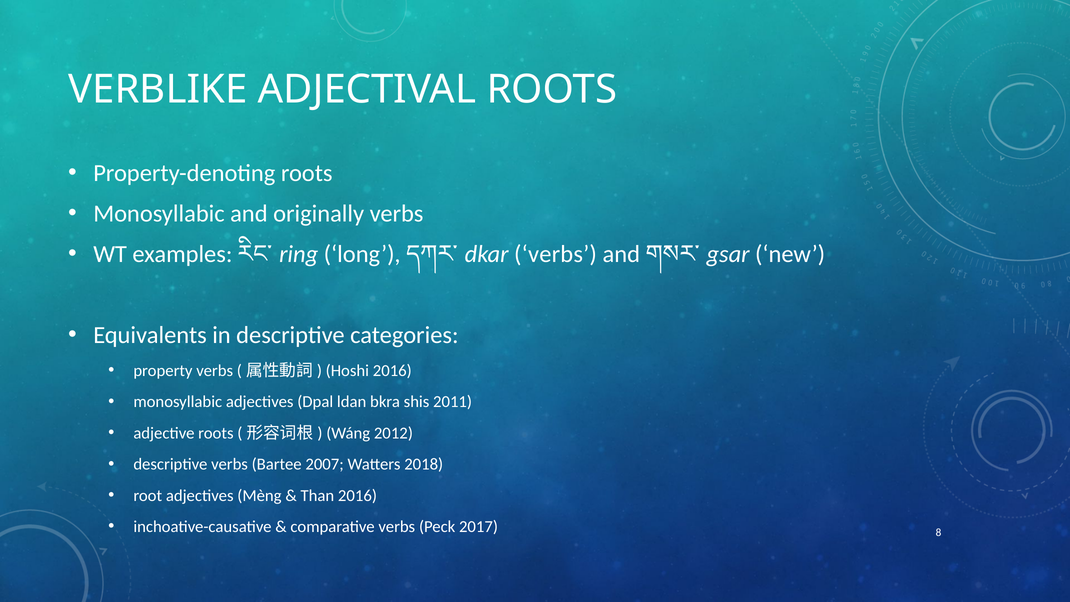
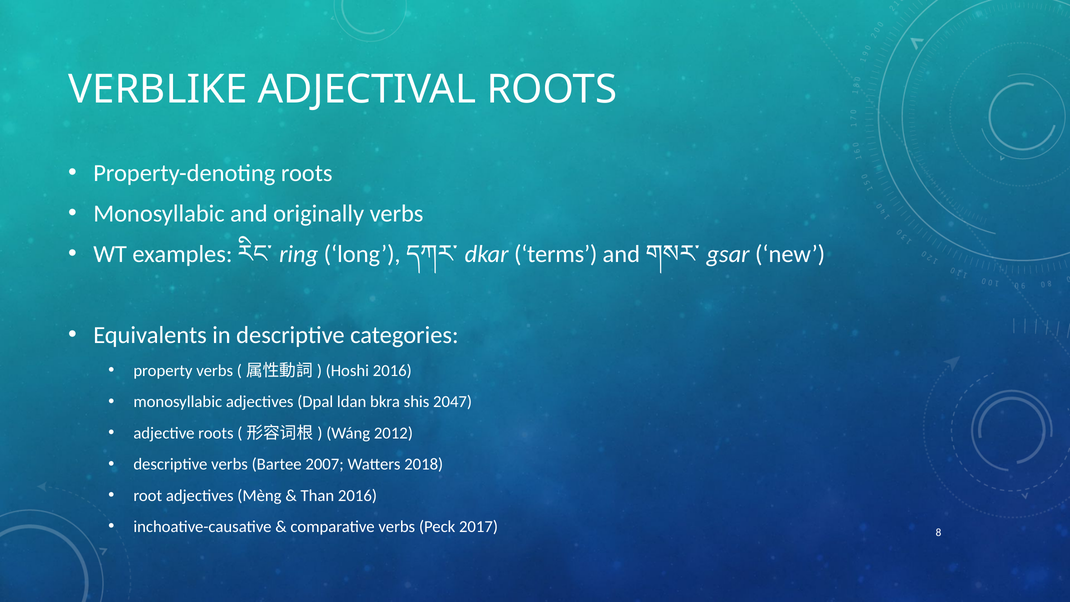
dkar verbs: verbs -> terms
2011: 2011 -> 2047
